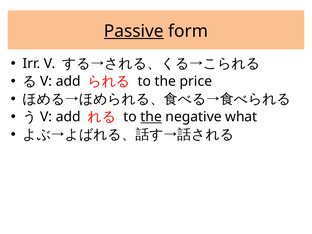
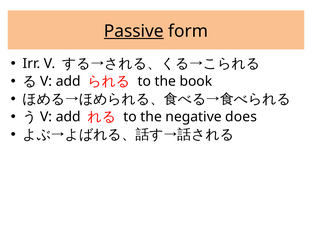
price: price -> book
the at (151, 117) underline: present -> none
what: what -> does
